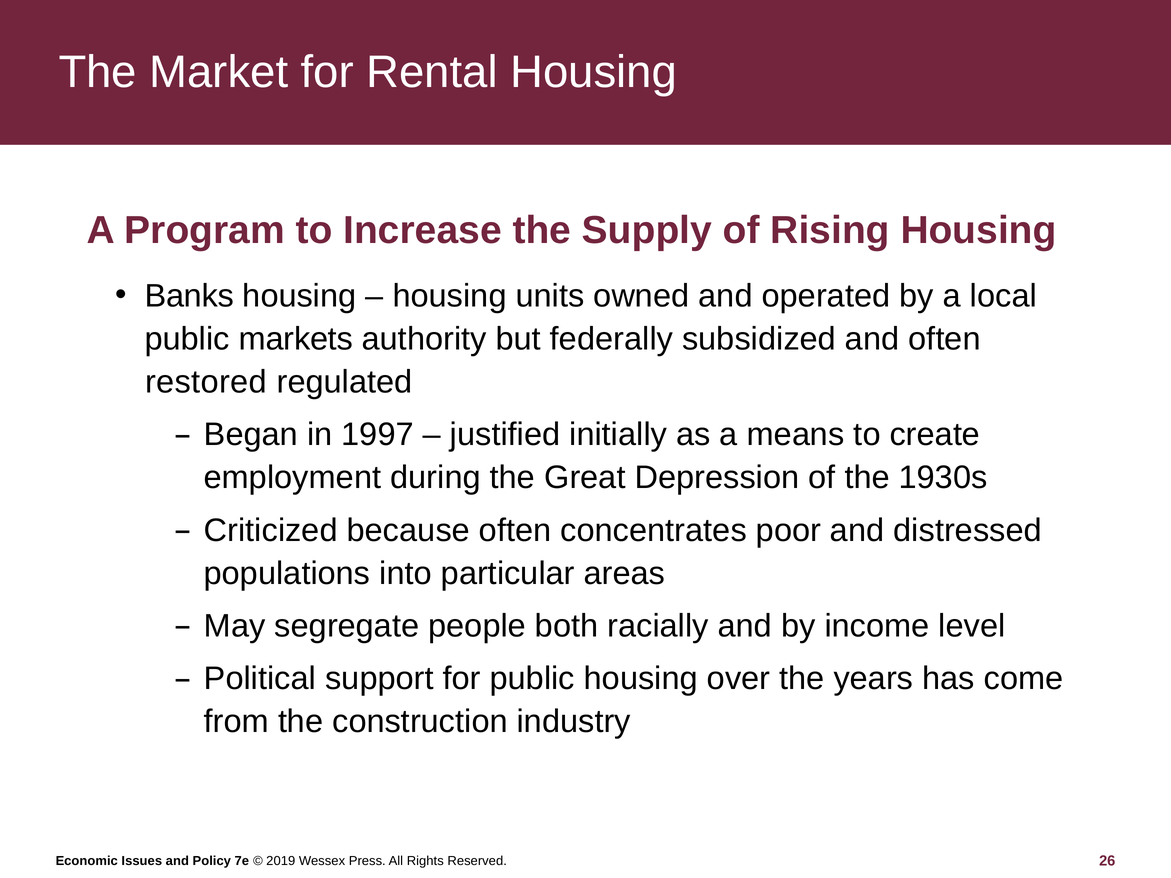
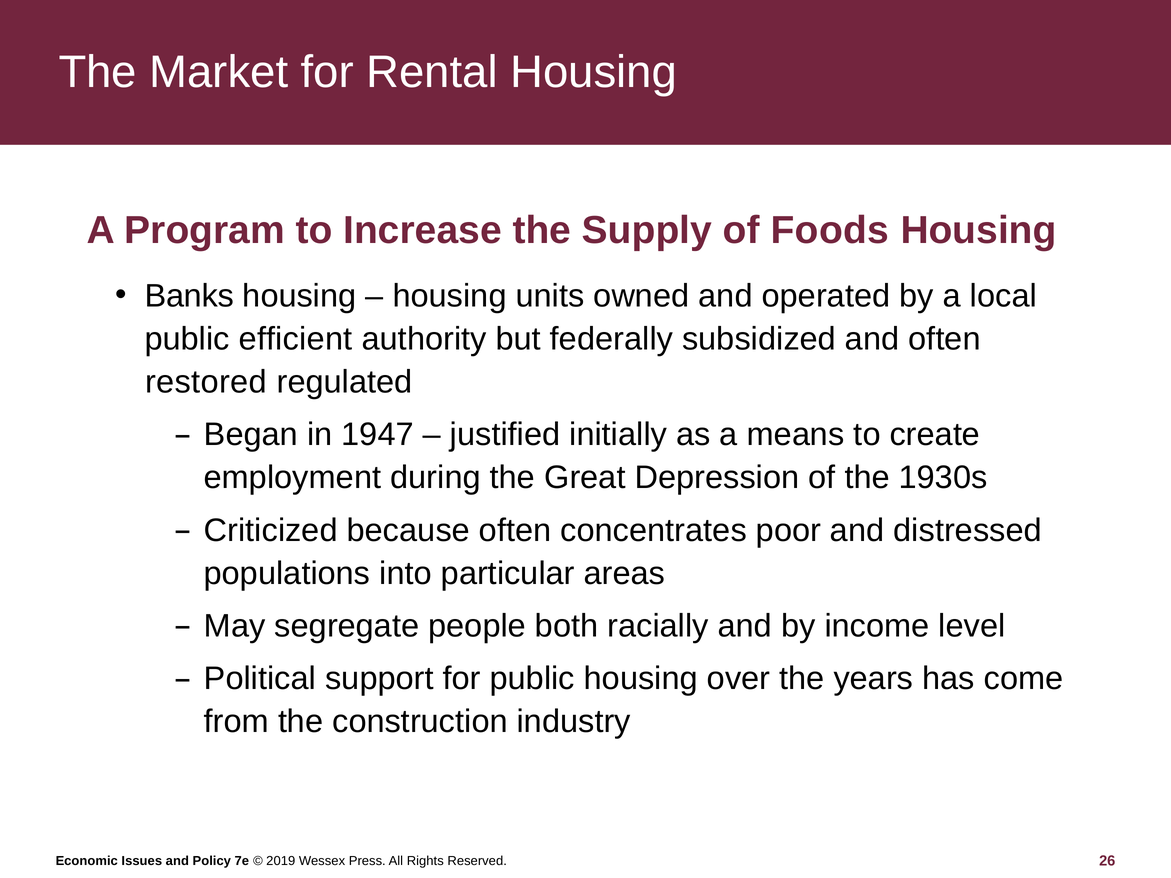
Rising: Rising -> Foods
markets: markets -> efficient
1997: 1997 -> 1947
